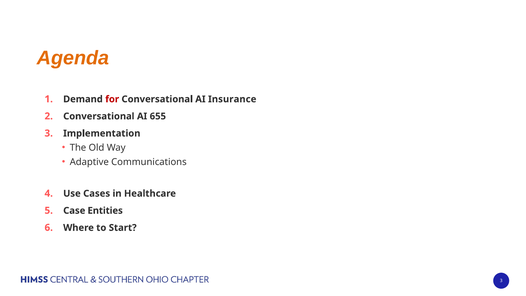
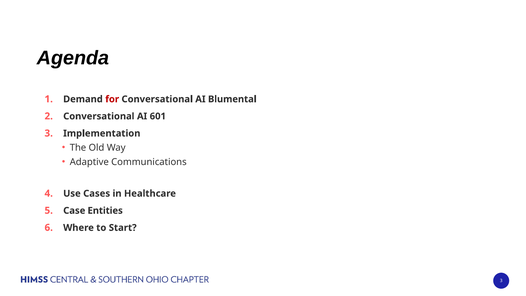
Agenda colour: orange -> black
Insurance: Insurance -> Blumental
655: 655 -> 601
